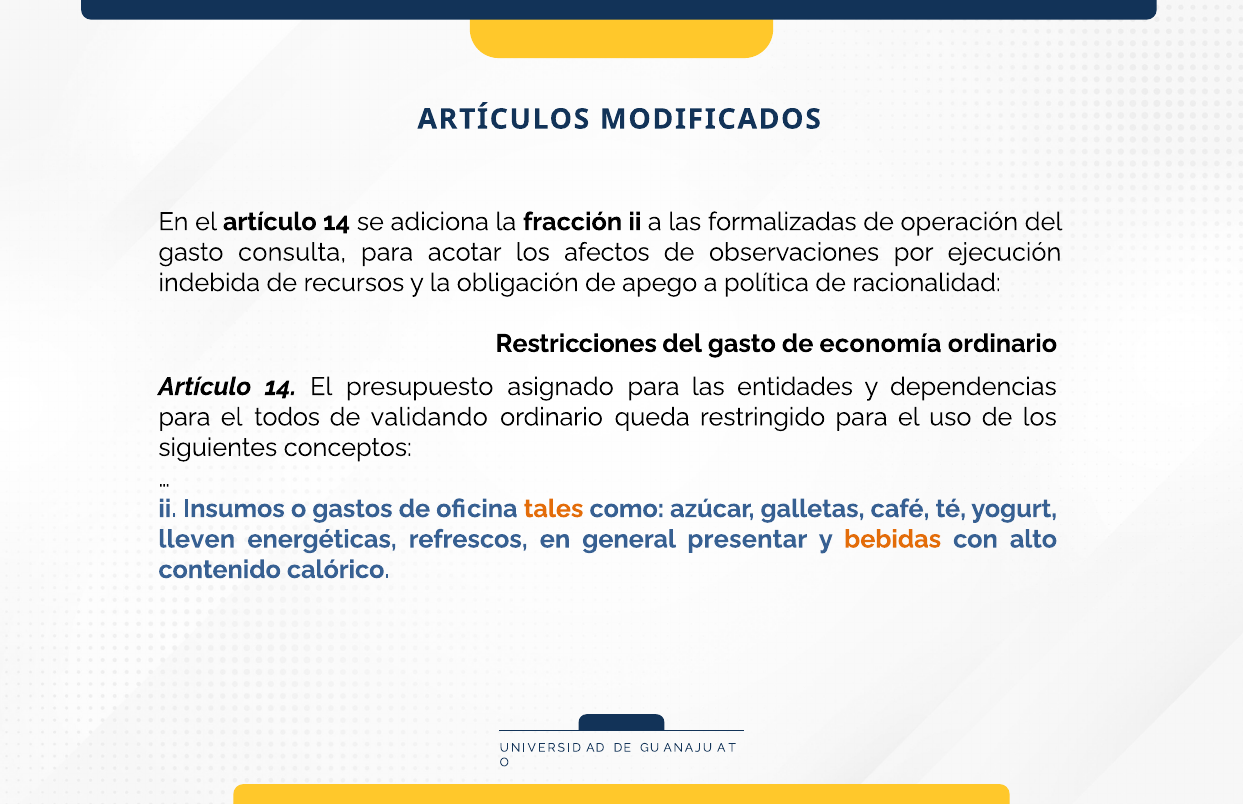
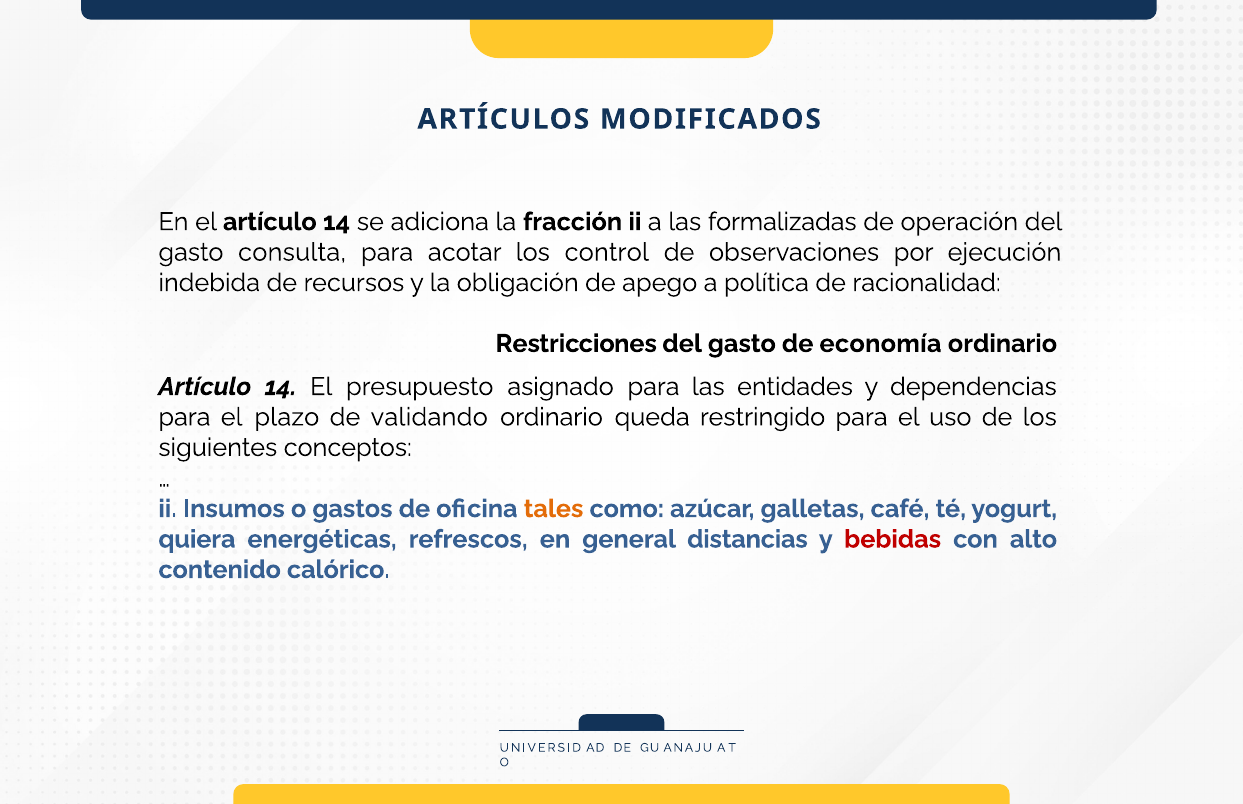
afectos: afectos -> control
todos: todos -> plazo
lleven: lleven -> quiera
presentar: presentar -> distancias
bebidas colour: orange -> red
